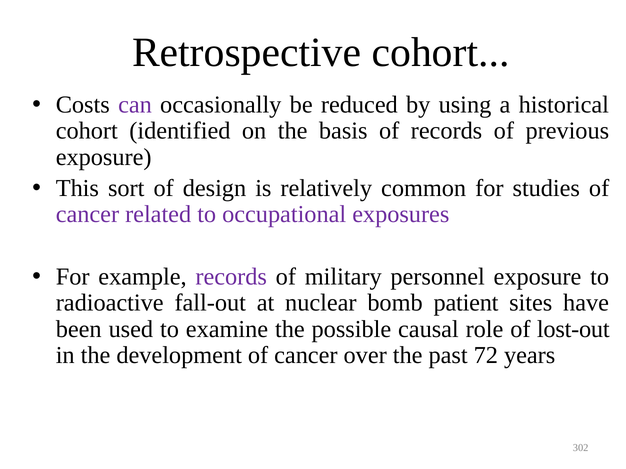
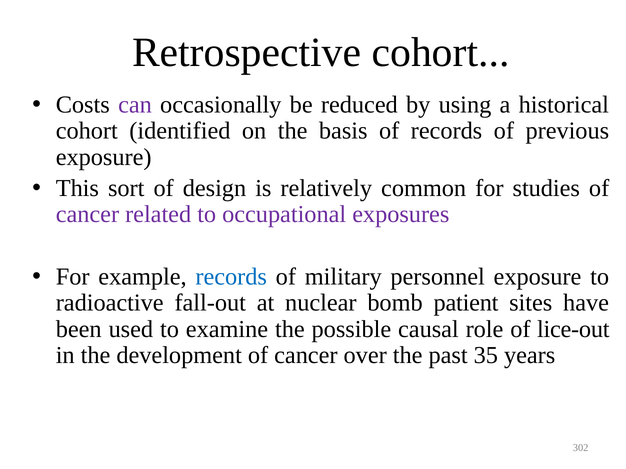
records at (231, 277) colour: purple -> blue
lost-out: lost-out -> lice-out
72: 72 -> 35
